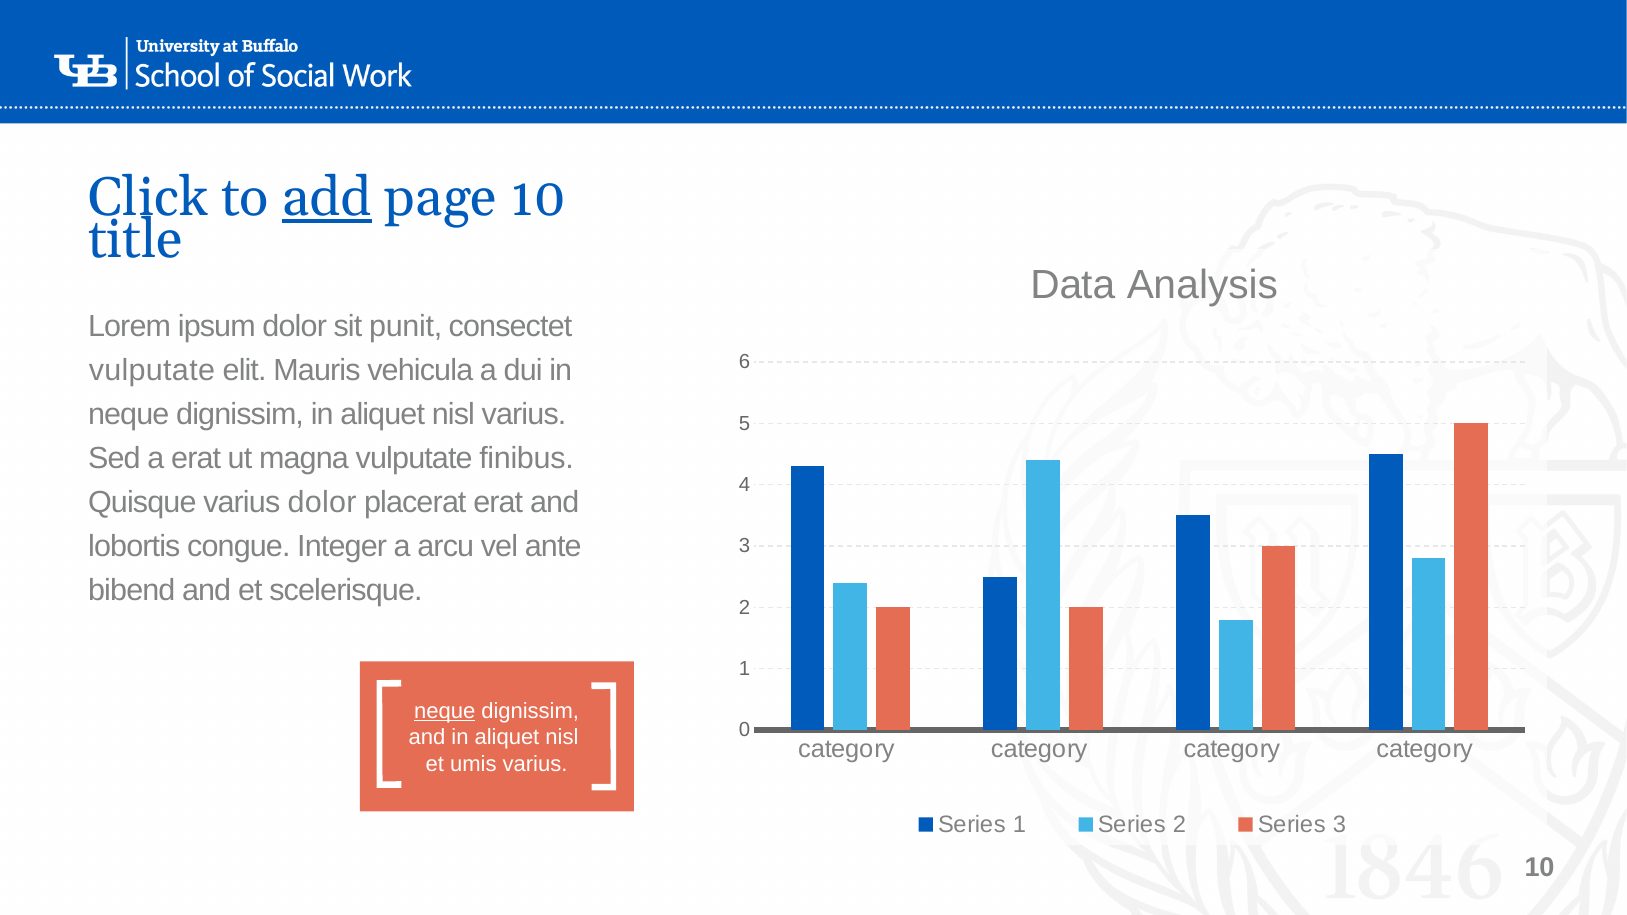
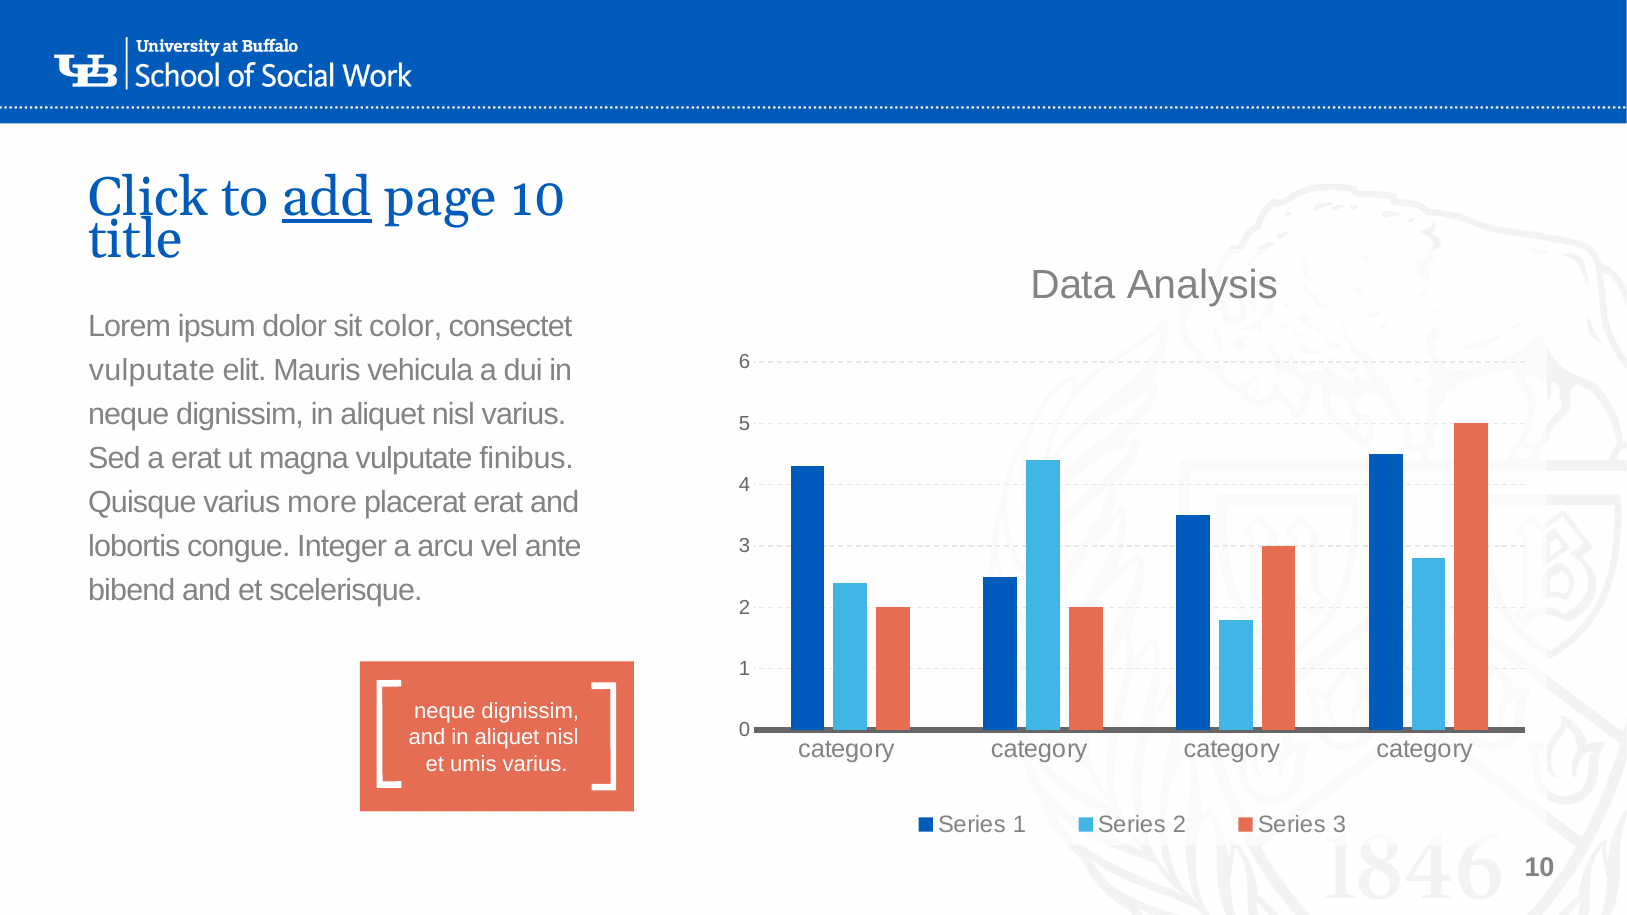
punit: punit -> color
varius dolor: dolor -> more
neque at (445, 711) underline: present -> none
